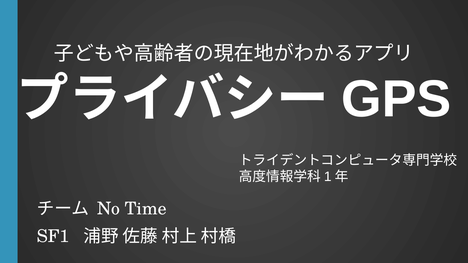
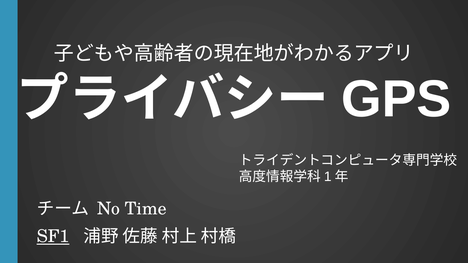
SF1 underline: none -> present
